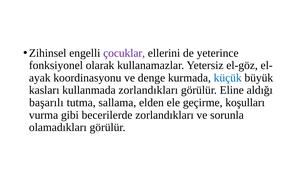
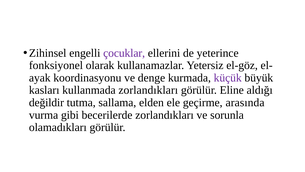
küçük colour: blue -> purple
başarılı: başarılı -> değildir
koşulları: koşulları -> arasında
